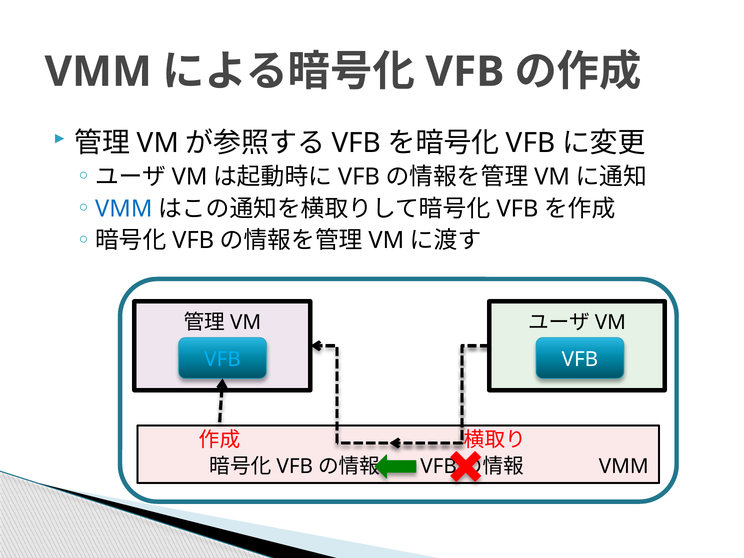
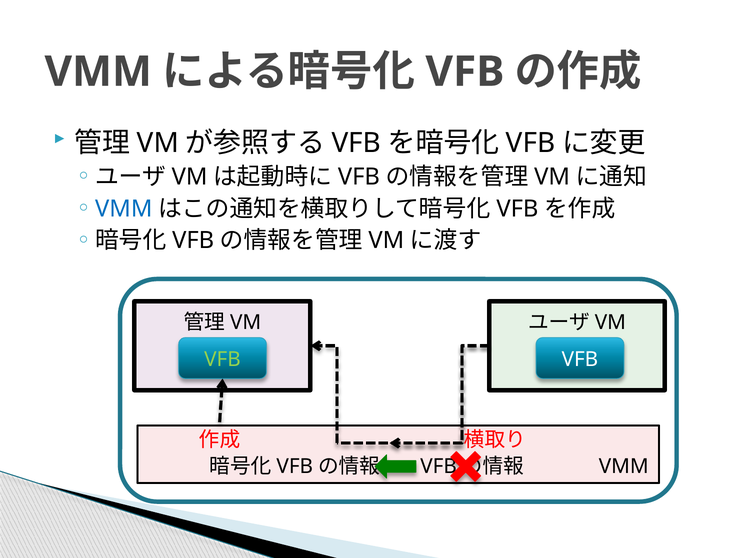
VFB at (222, 359) colour: light blue -> light green
